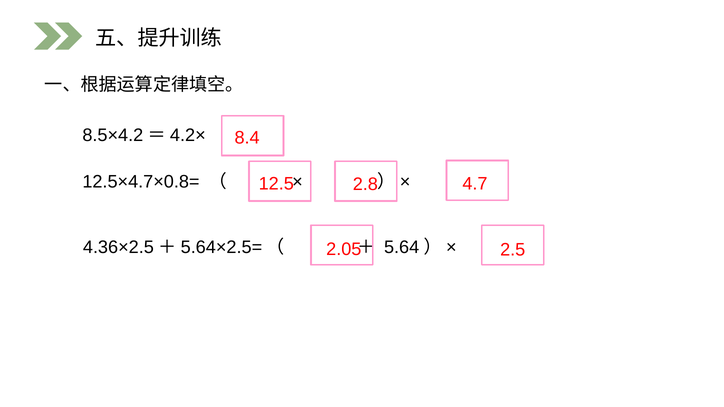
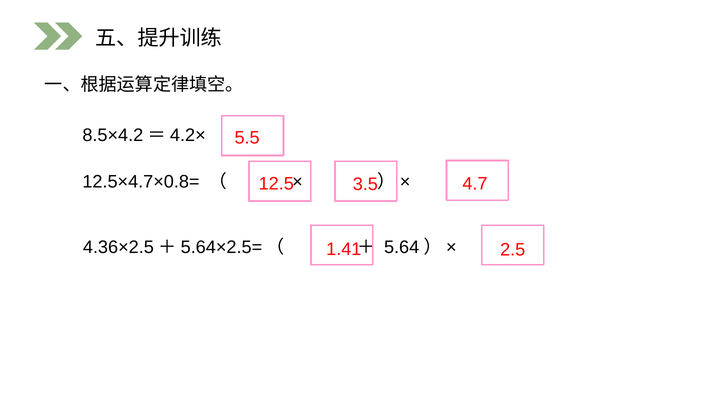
8.4: 8.4 -> 5.5
2.8: 2.8 -> 3.5
2.05: 2.05 -> 1.41
